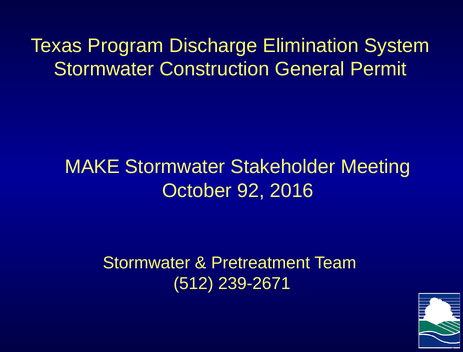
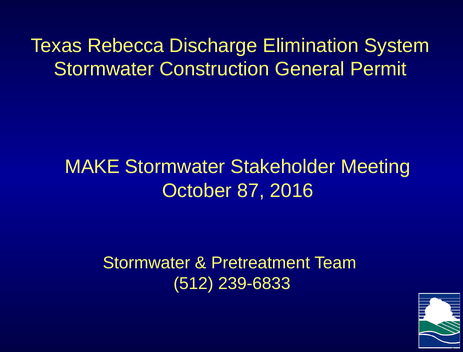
Program: Program -> Rebecca
92: 92 -> 87
239-2671: 239-2671 -> 239-6833
